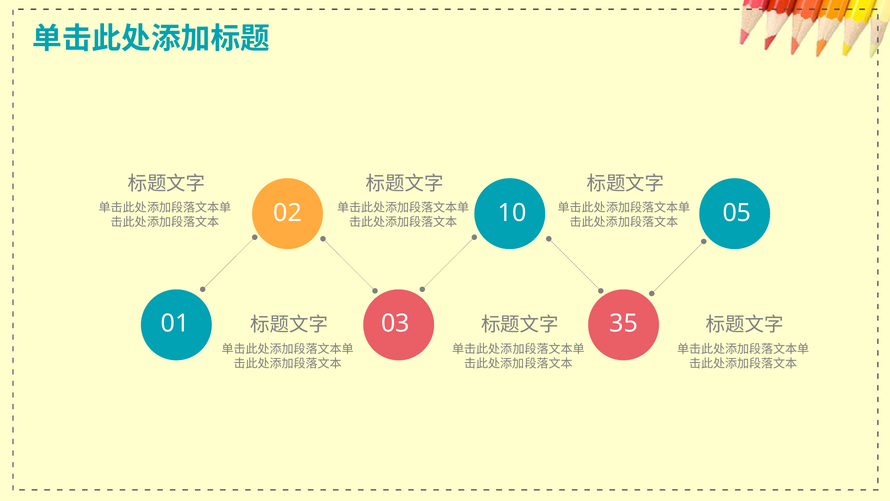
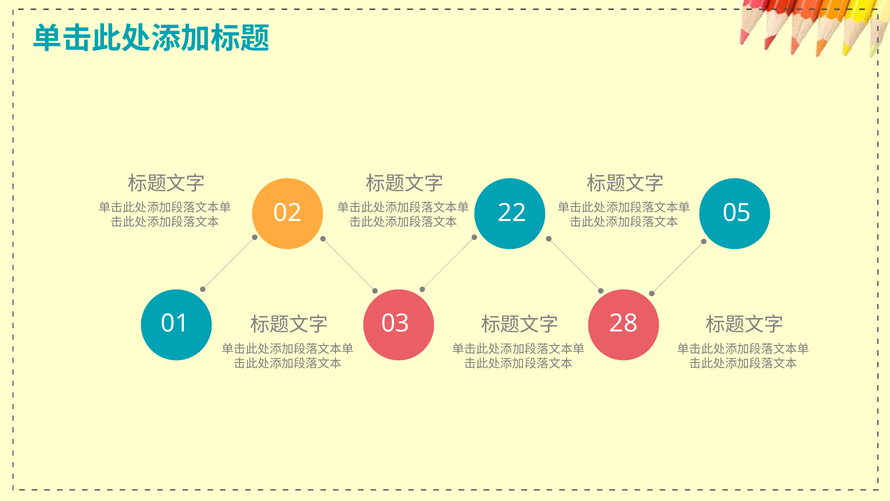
10: 10 -> 22
35: 35 -> 28
